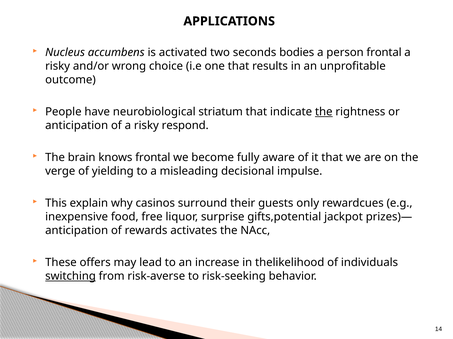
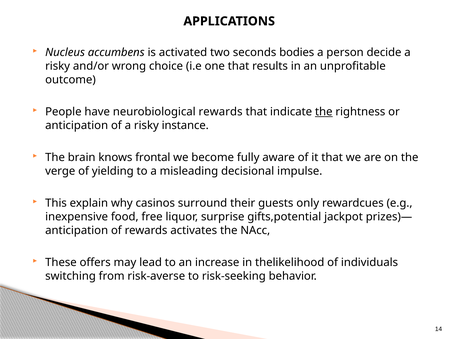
person frontal: frontal -> decide
neurobiological striatum: striatum -> rewards
respond: respond -> instance
switching underline: present -> none
